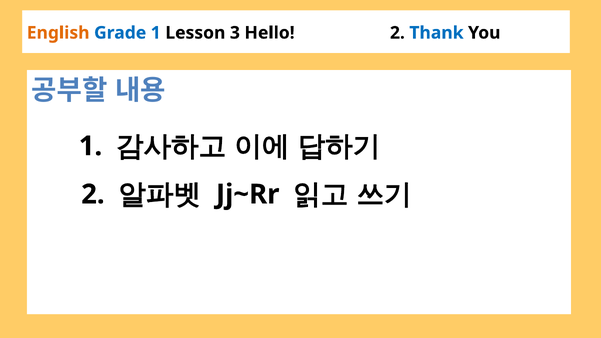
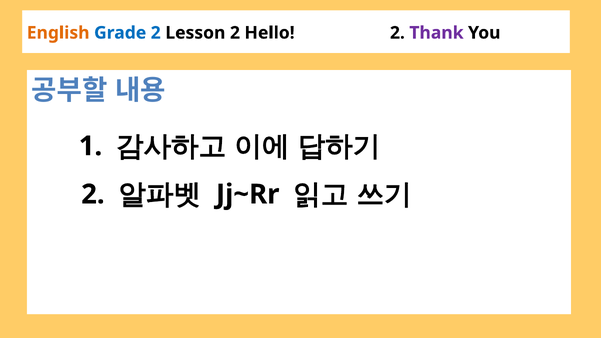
Grade 1: 1 -> 2
Lesson 3: 3 -> 2
Thank colour: blue -> purple
